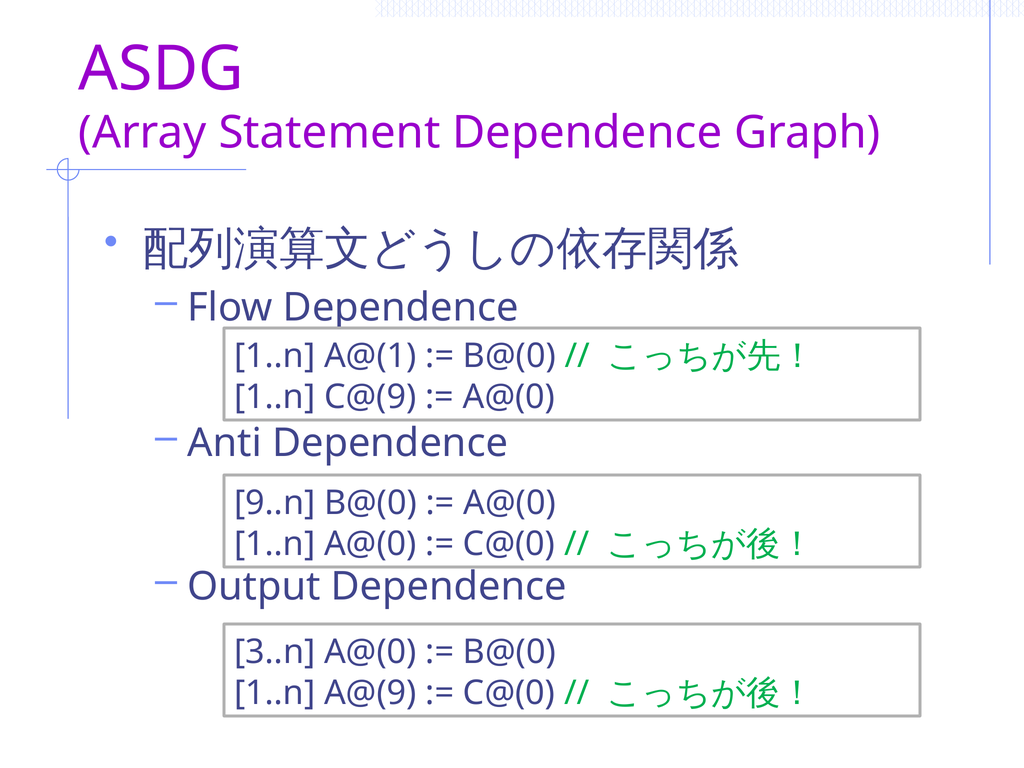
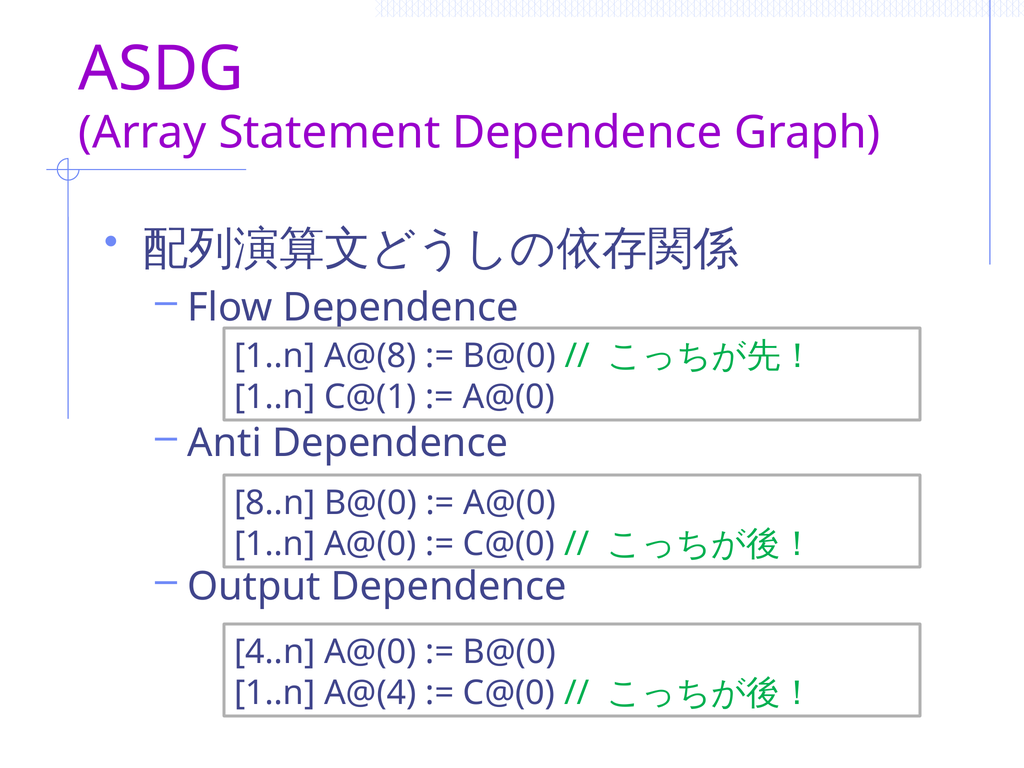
A@(1: A@(1 -> A@(8
C@(9: C@(9 -> C@(1
9..n: 9..n -> 8..n
3..n: 3..n -> 4..n
A@(9: A@(9 -> A@(4
